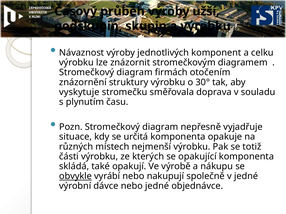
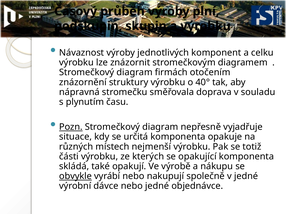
užší: užší -> plní
30°: 30° -> 40°
vyskytuje: vyskytuje -> nápravná
Pozn underline: none -> present
